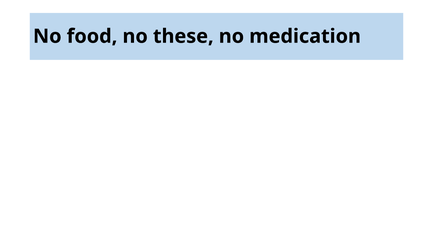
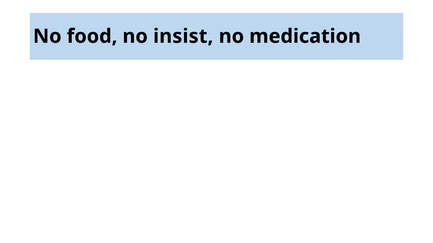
these: these -> insist
